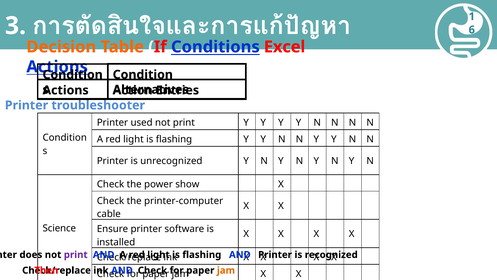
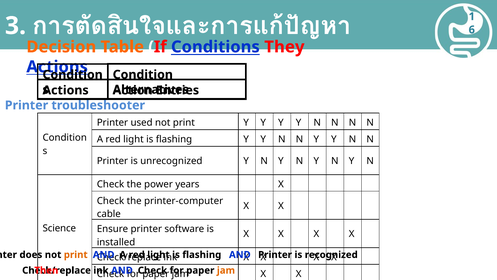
Excel: Excel -> They
show: show -> years
print at (76, 254) colour: purple -> orange
